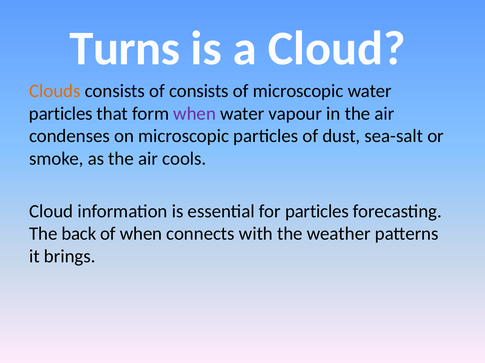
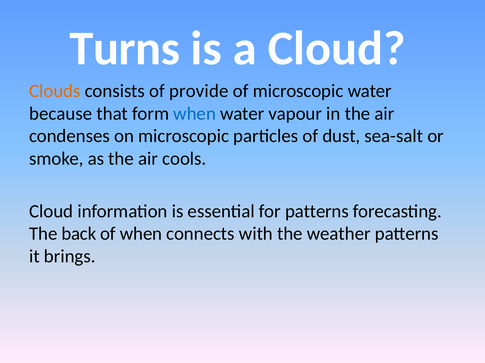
of consists: consists -> provide
particles at (61, 114): particles -> because
when at (195, 114) colour: purple -> blue
for particles: particles -> patterns
